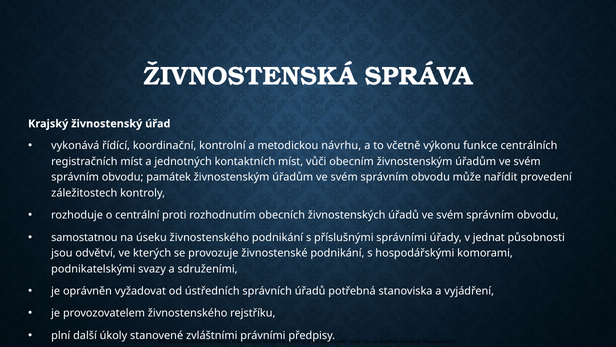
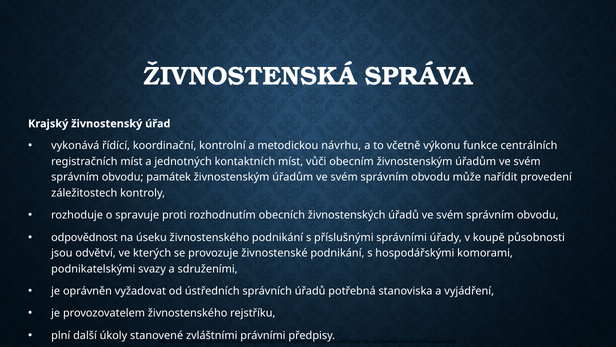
centrální: centrální -> spravuje
samostatnou: samostatnou -> odpovědnost
jednat: jednat -> koupě
